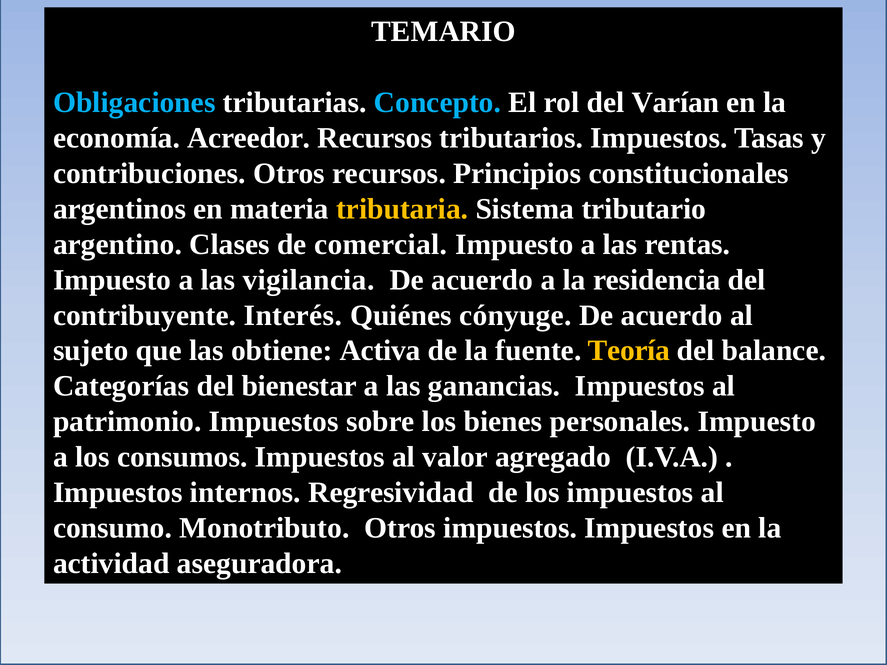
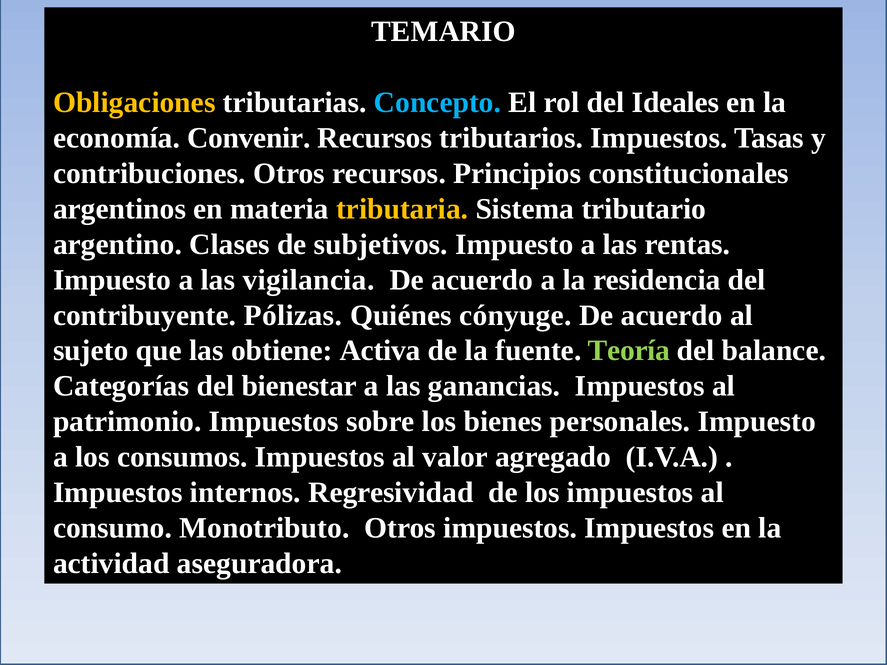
Obligaciones colour: light blue -> yellow
Varían: Varían -> Ideales
Acreedor: Acreedor -> Convenir
comercial: comercial -> subjetivos
Interés: Interés -> Pólizas
Teoría colour: yellow -> light green
